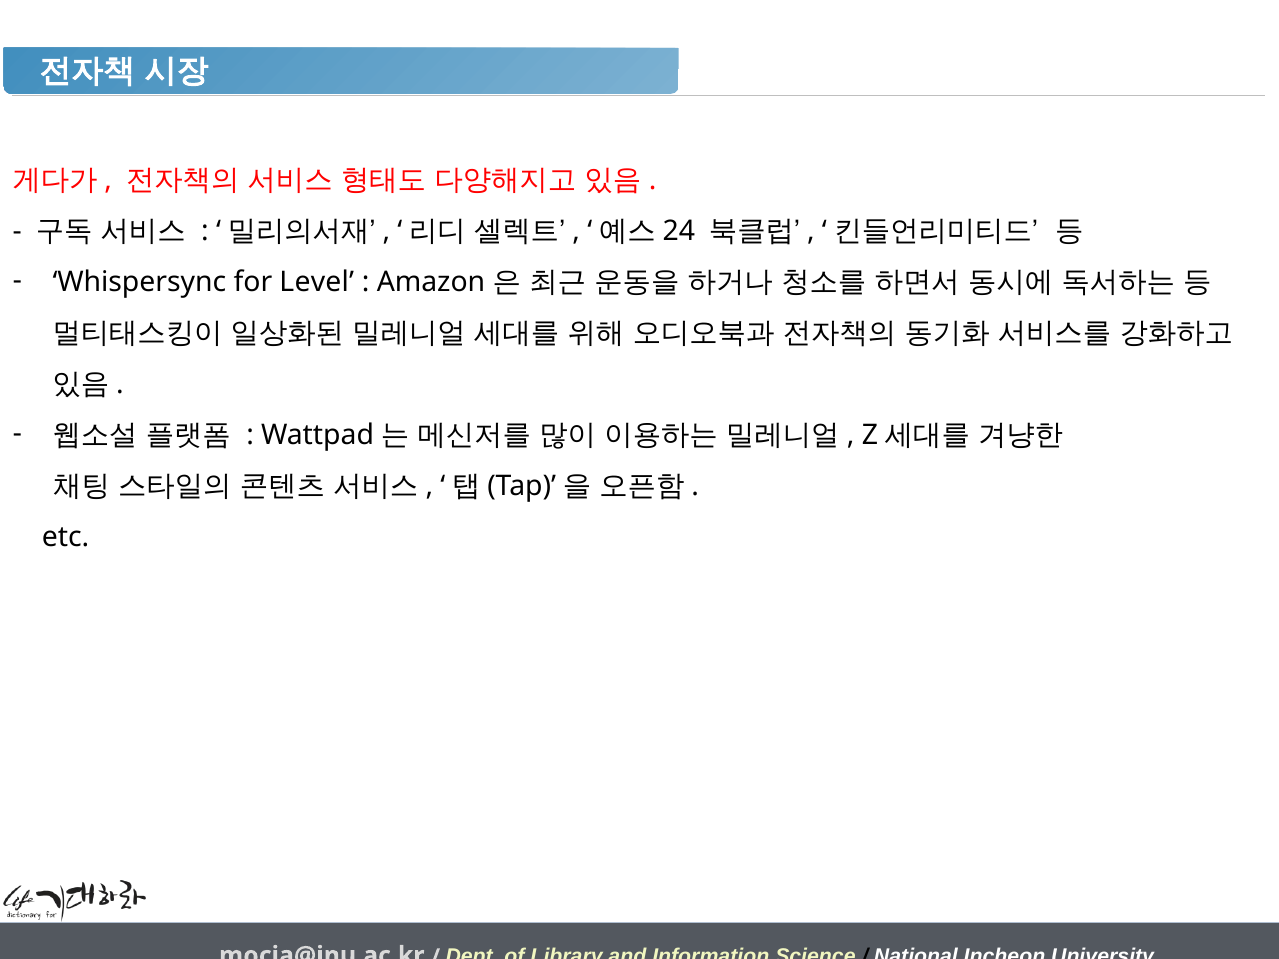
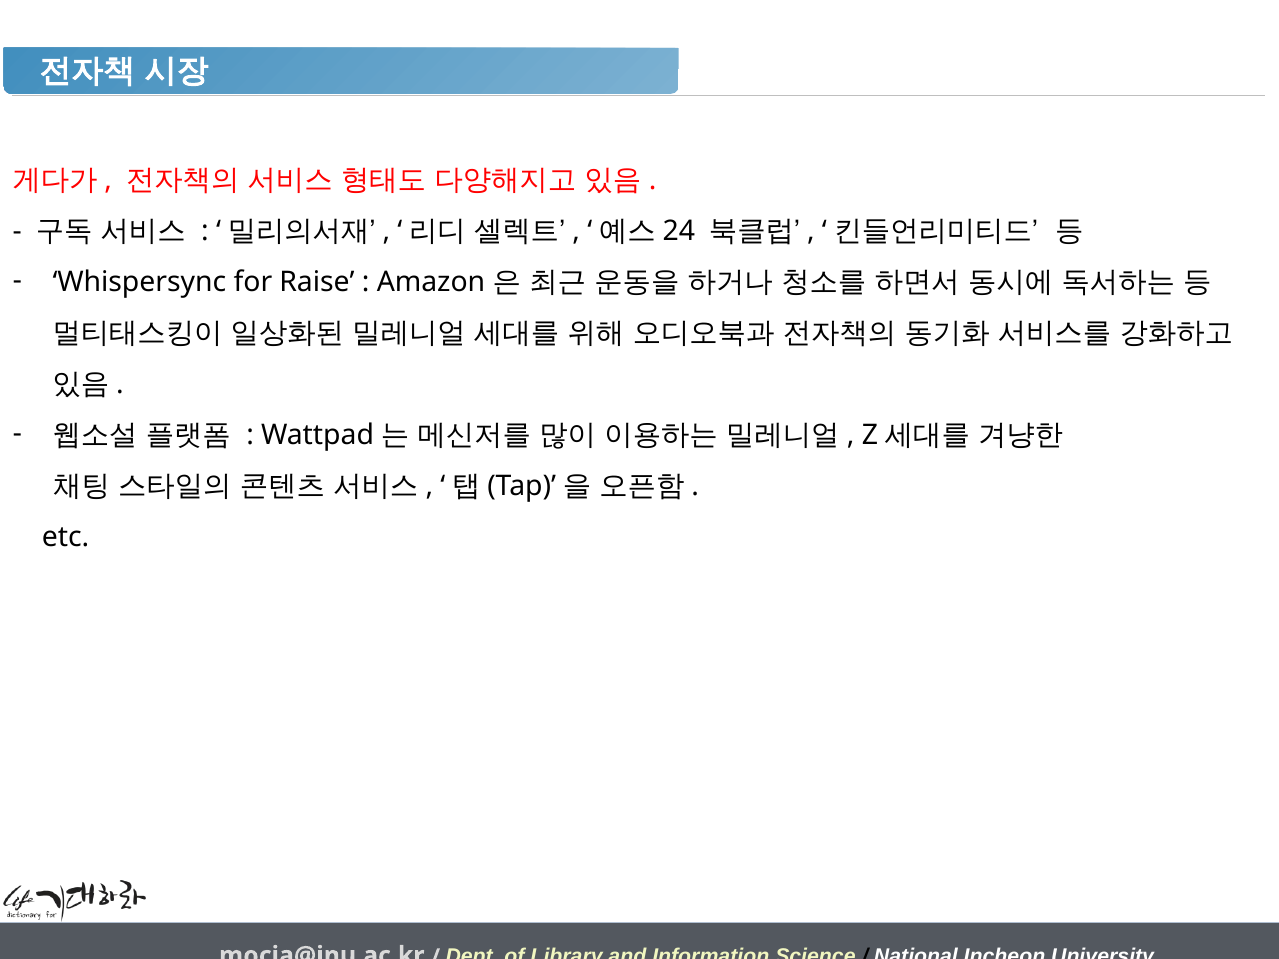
Level: Level -> Raise
